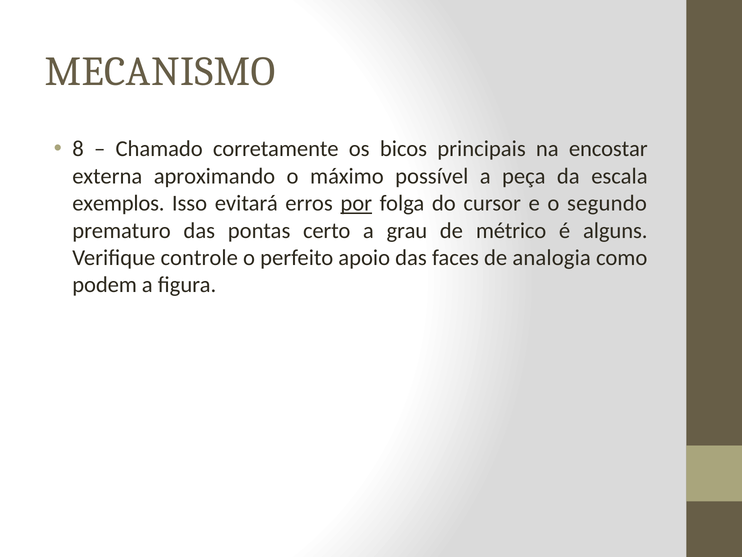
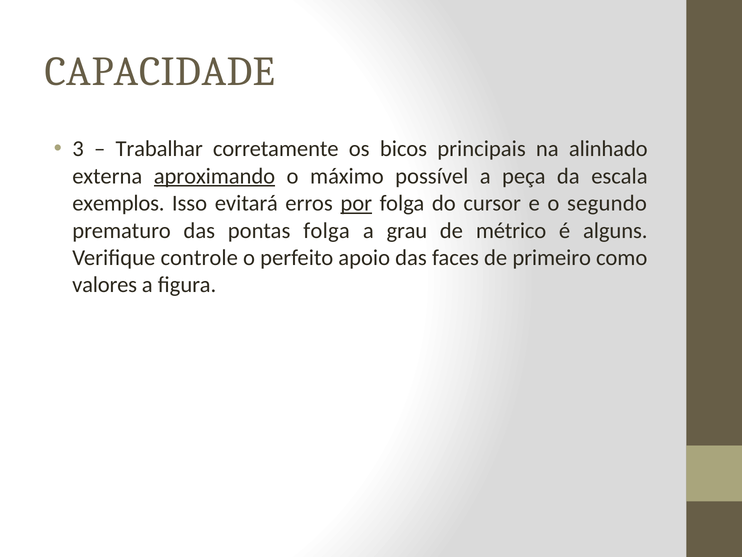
MECANISMO: MECANISMO -> CAPACIDADE
8: 8 -> 3
Chamado: Chamado -> Trabalhar
encostar: encostar -> alinhado
aproximando underline: none -> present
pontas certo: certo -> folga
analogia: analogia -> primeiro
podem: podem -> valores
